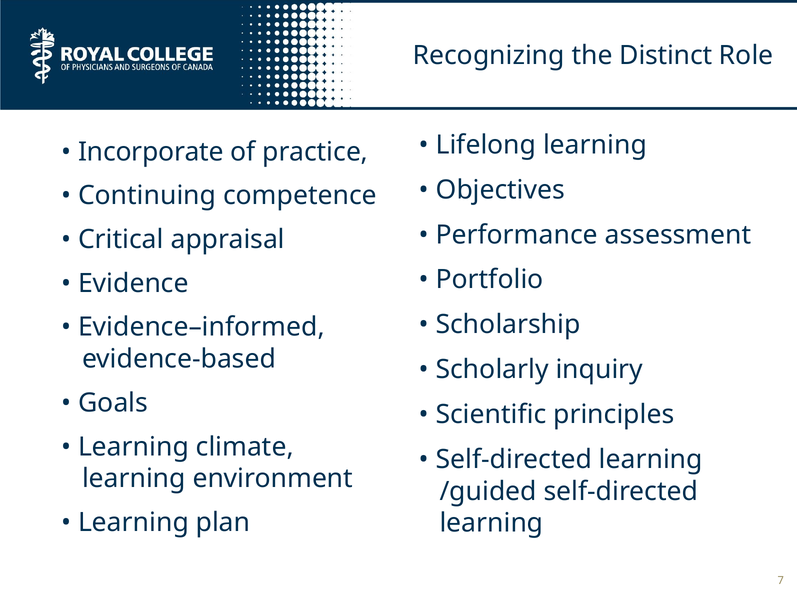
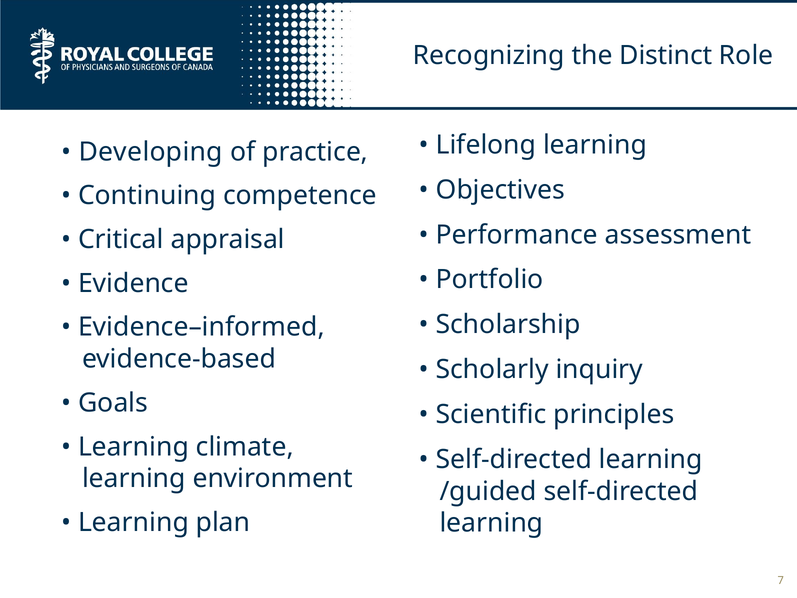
Incorporate: Incorporate -> Developing
